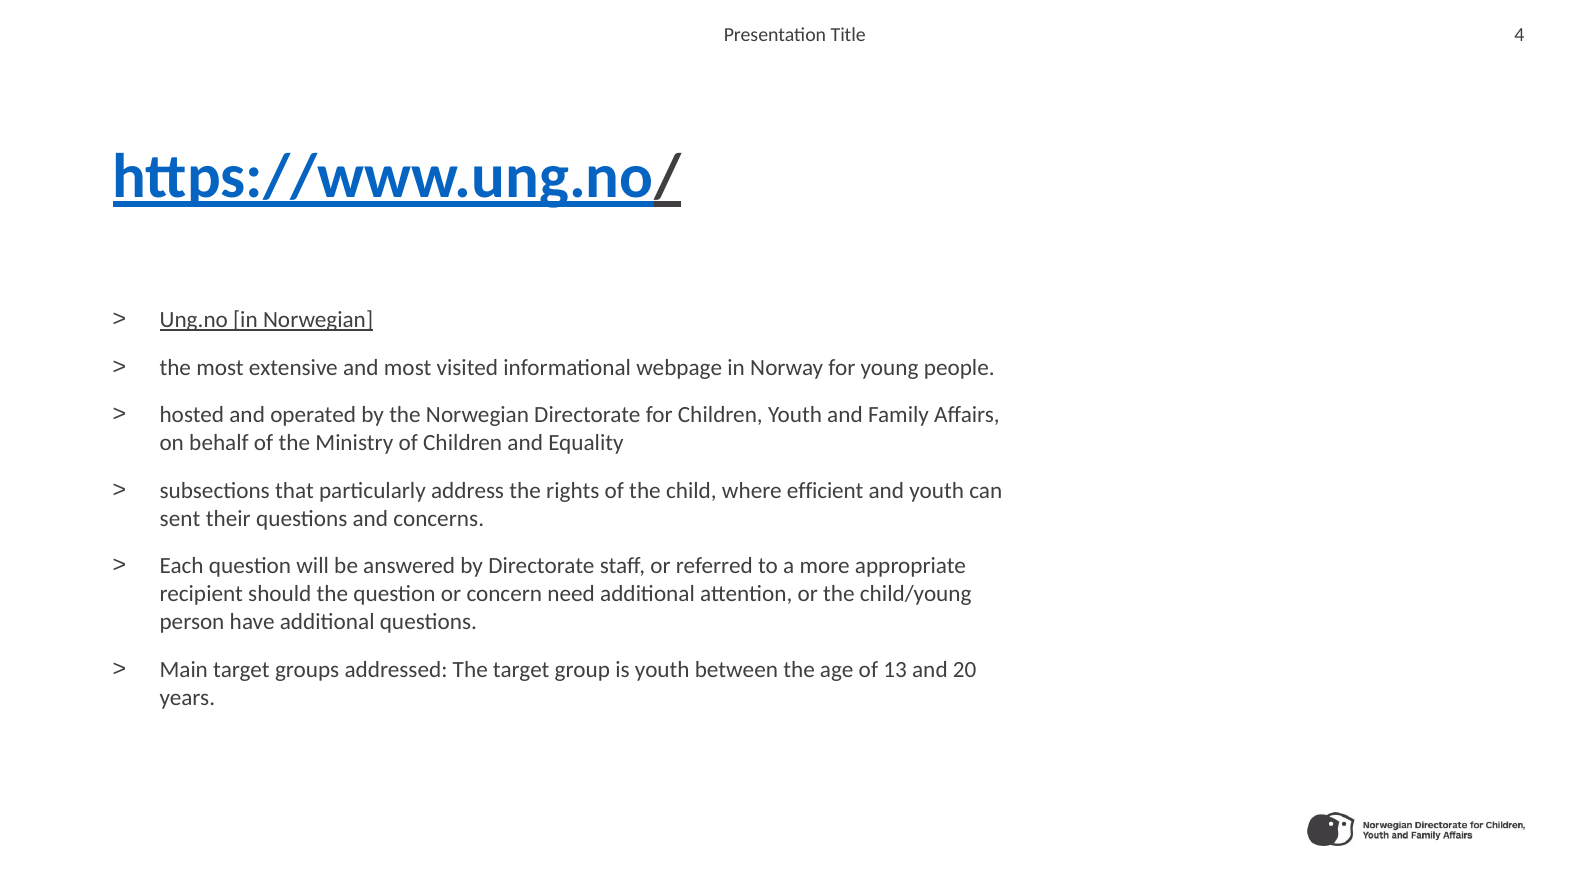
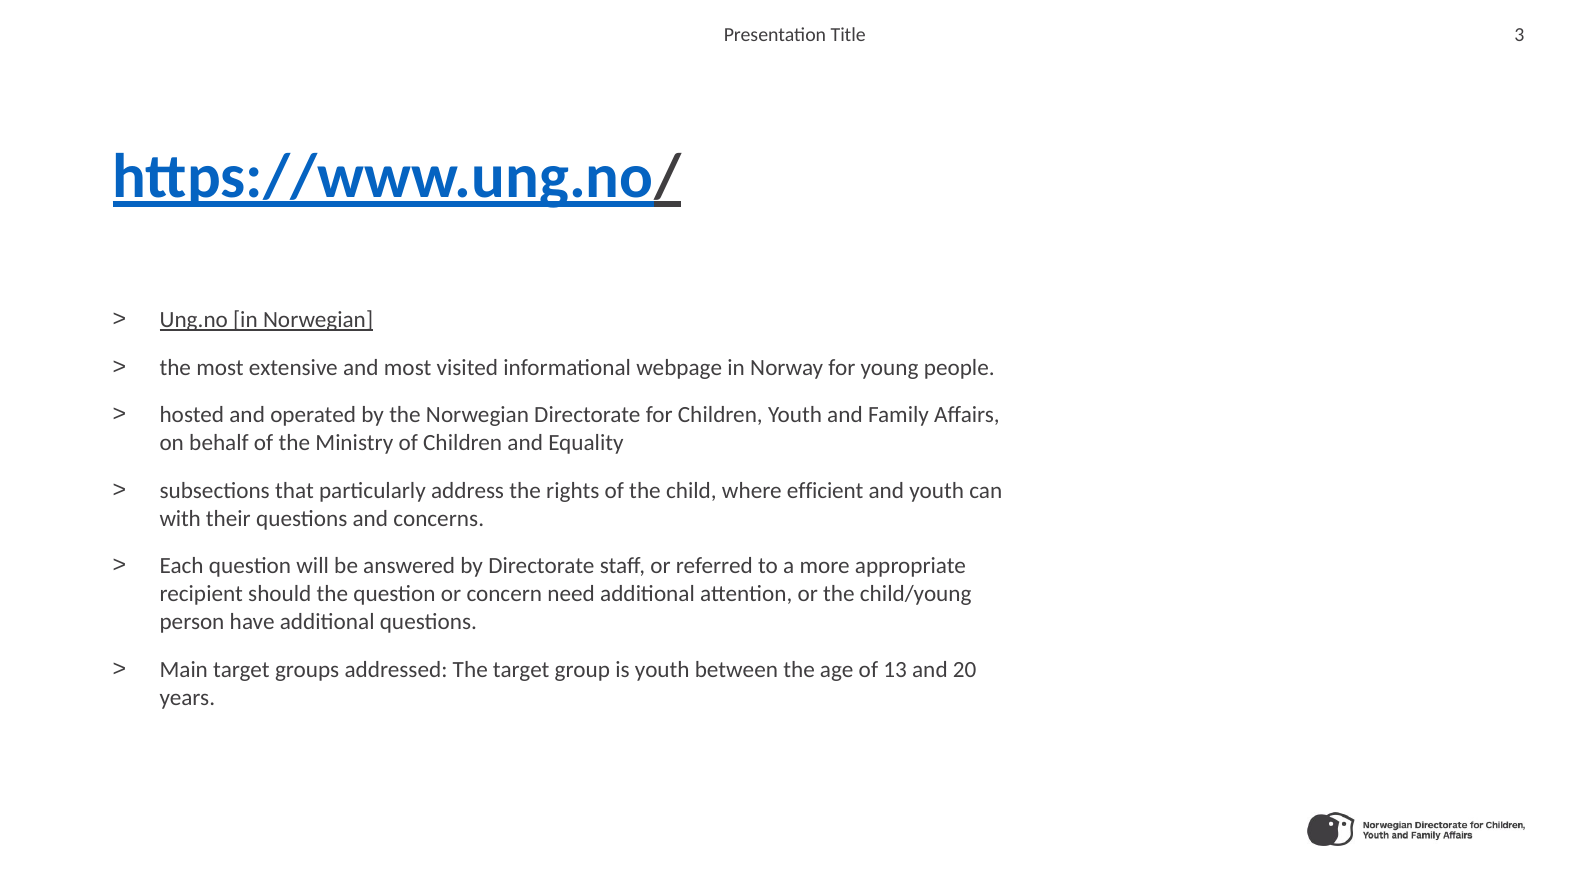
4: 4 -> 3
sent: sent -> with
